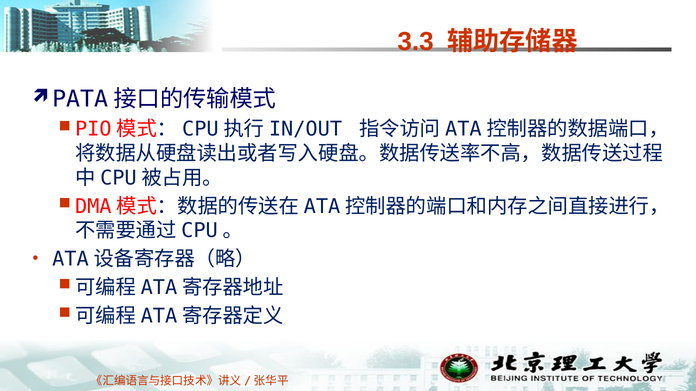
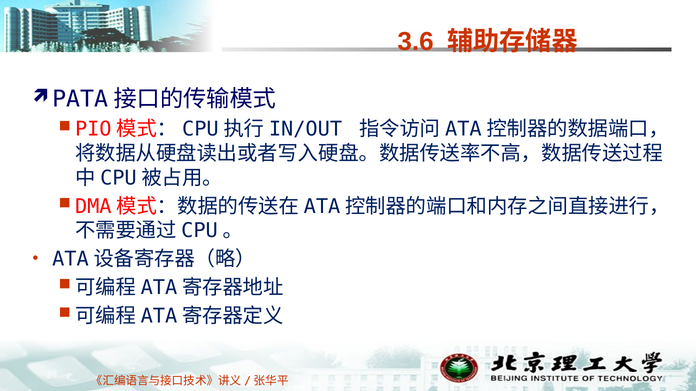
3.3: 3.3 -> 3.6
